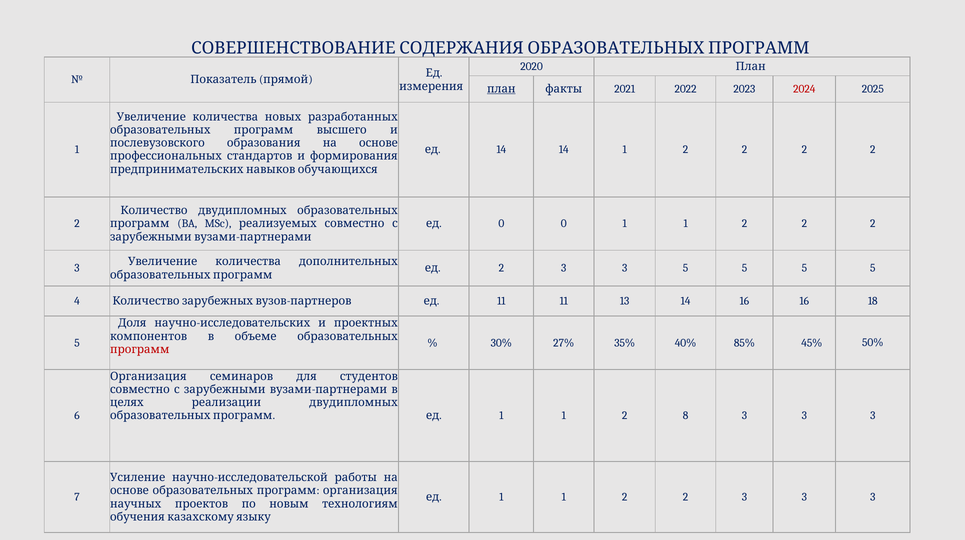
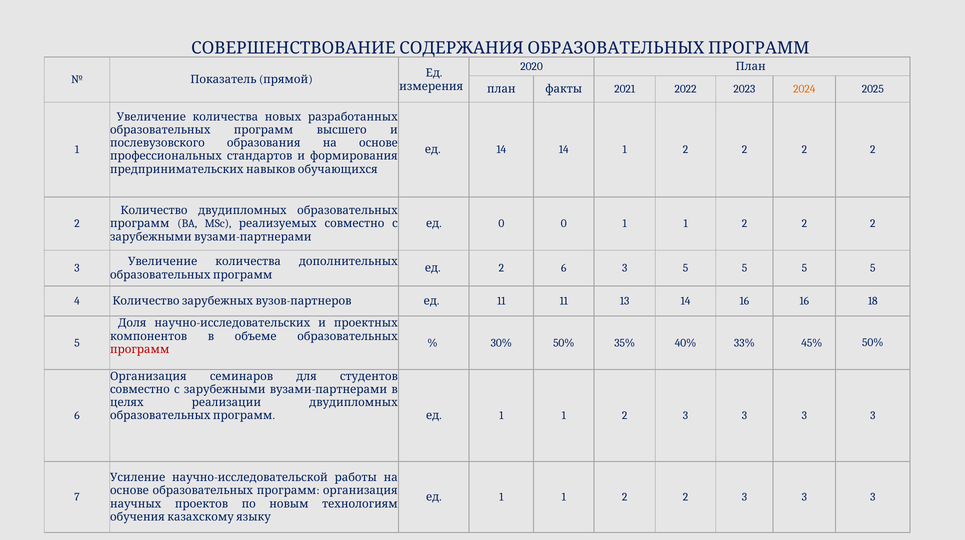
план at (501, 89) underline: present -> none
2024 colour: red -> orange
ед 2 3: 3 -> 6
30% 27%: 27% -> 50%
85%: 85% -> 33%
1 2 8: 8 -> 3
